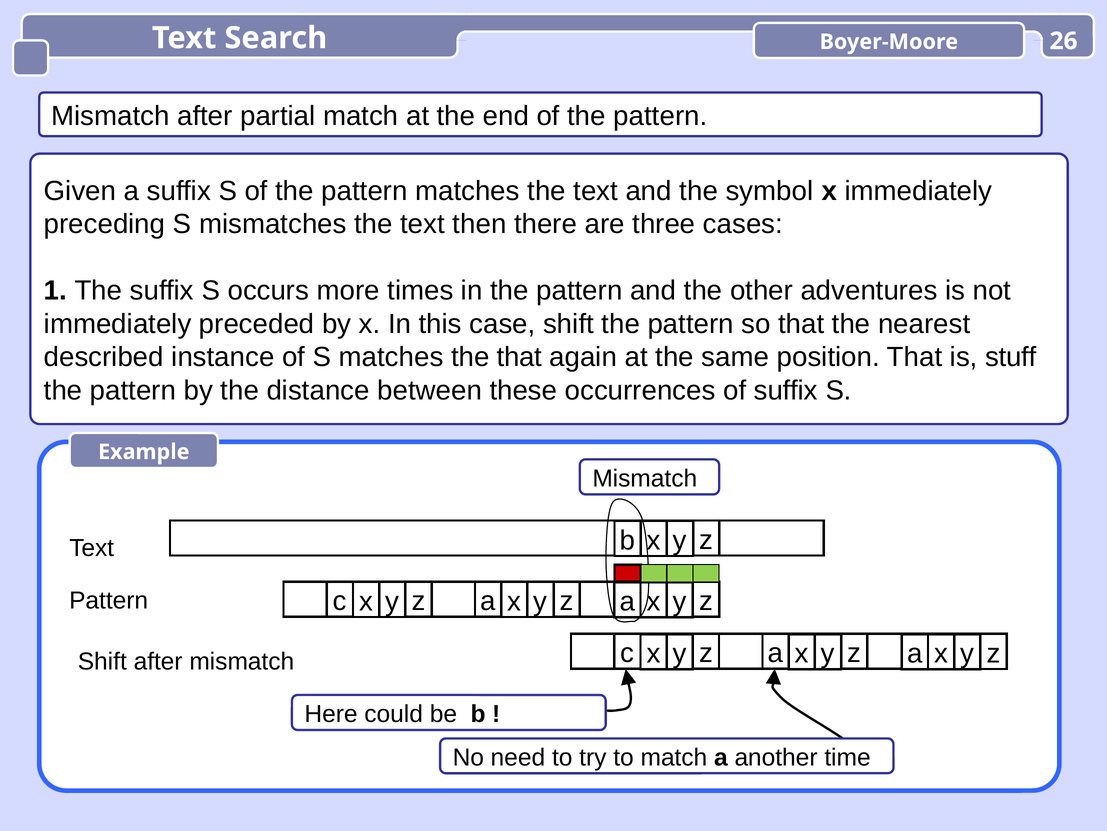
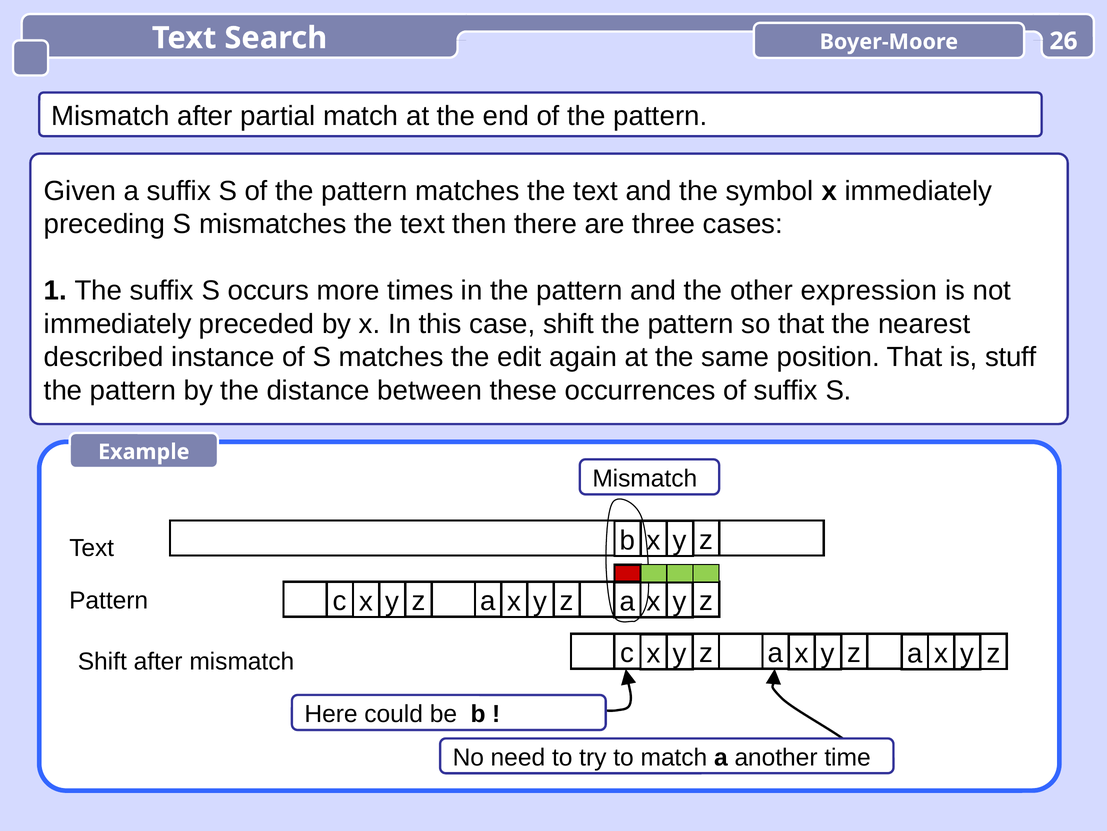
adventures: adventures -> expression
the that: that -> edit
